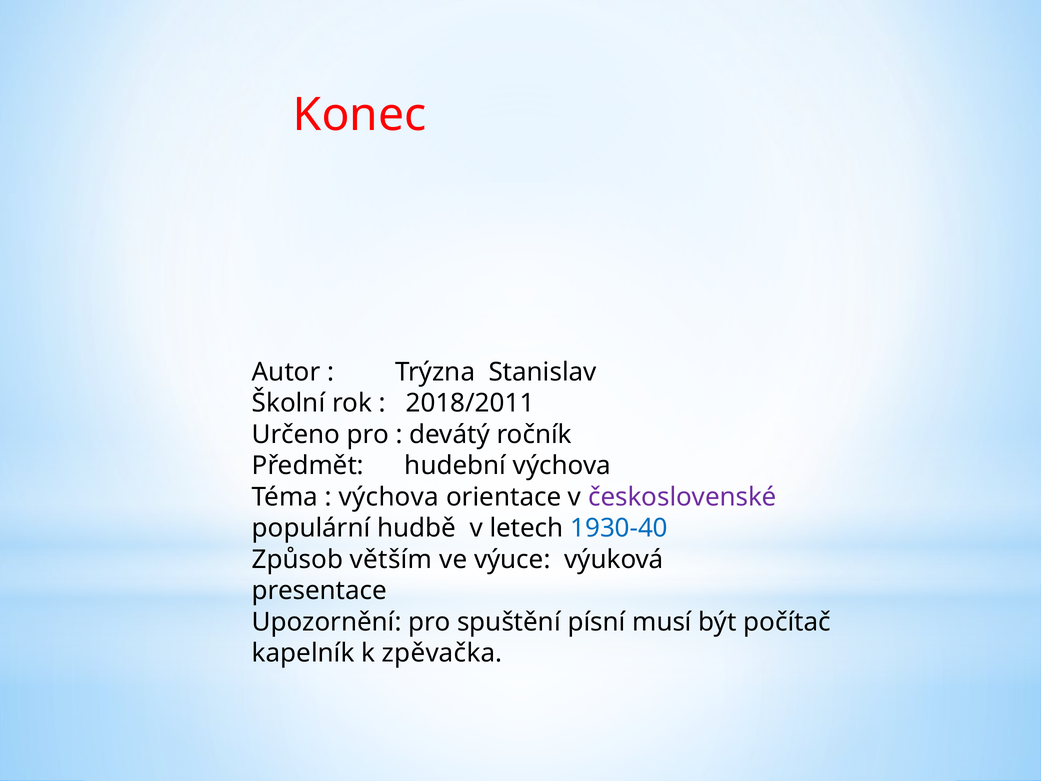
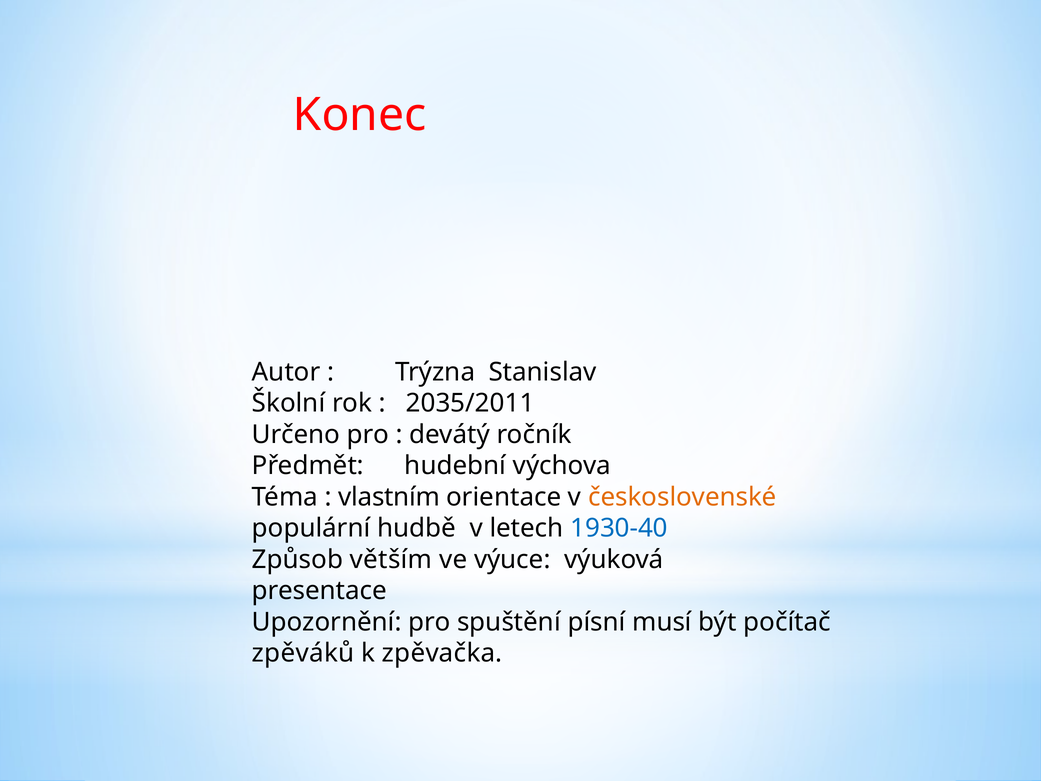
2018/2011: 2018/2011 -> 2035/2011
výchova at (389, 497): výchova -> vlastním
československé colour: purple -> orange
kapelník: kapelník -> zpěváků
